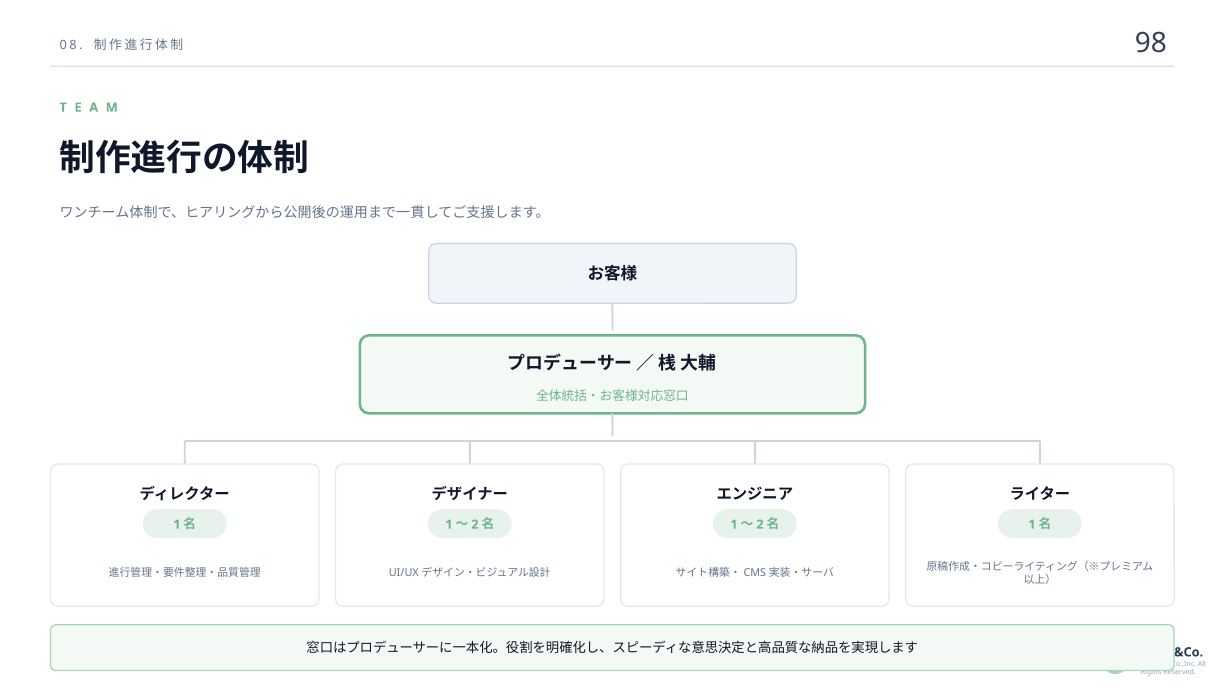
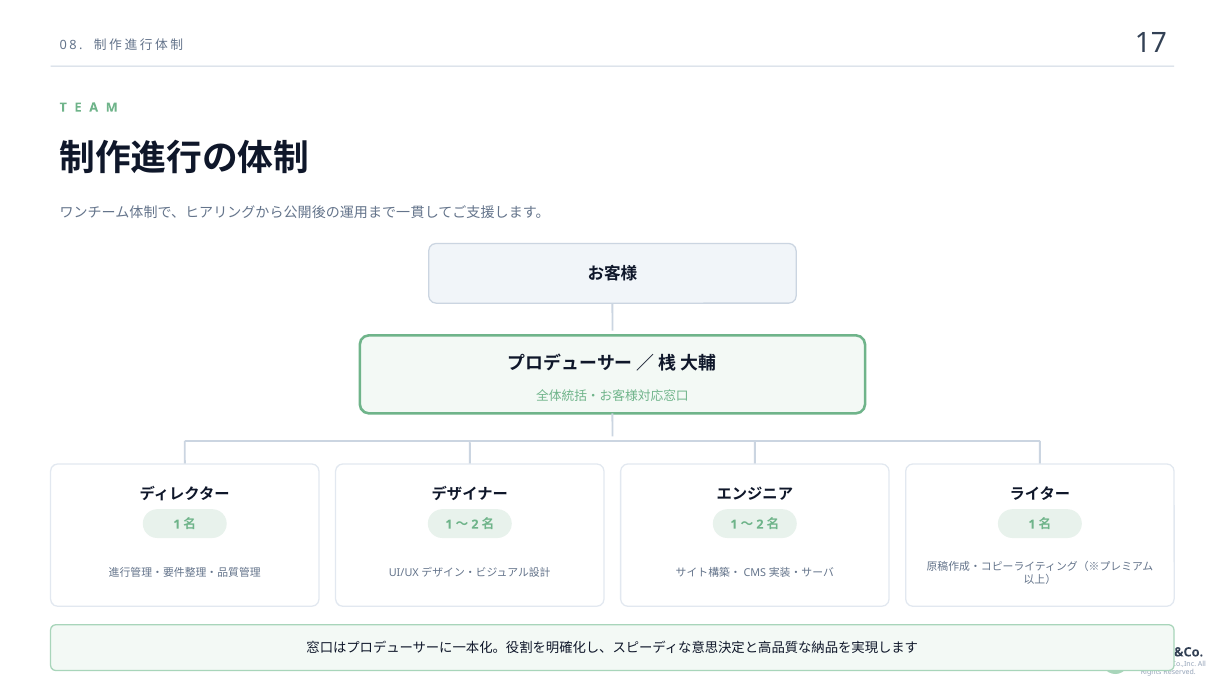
98: 98 -> 17
